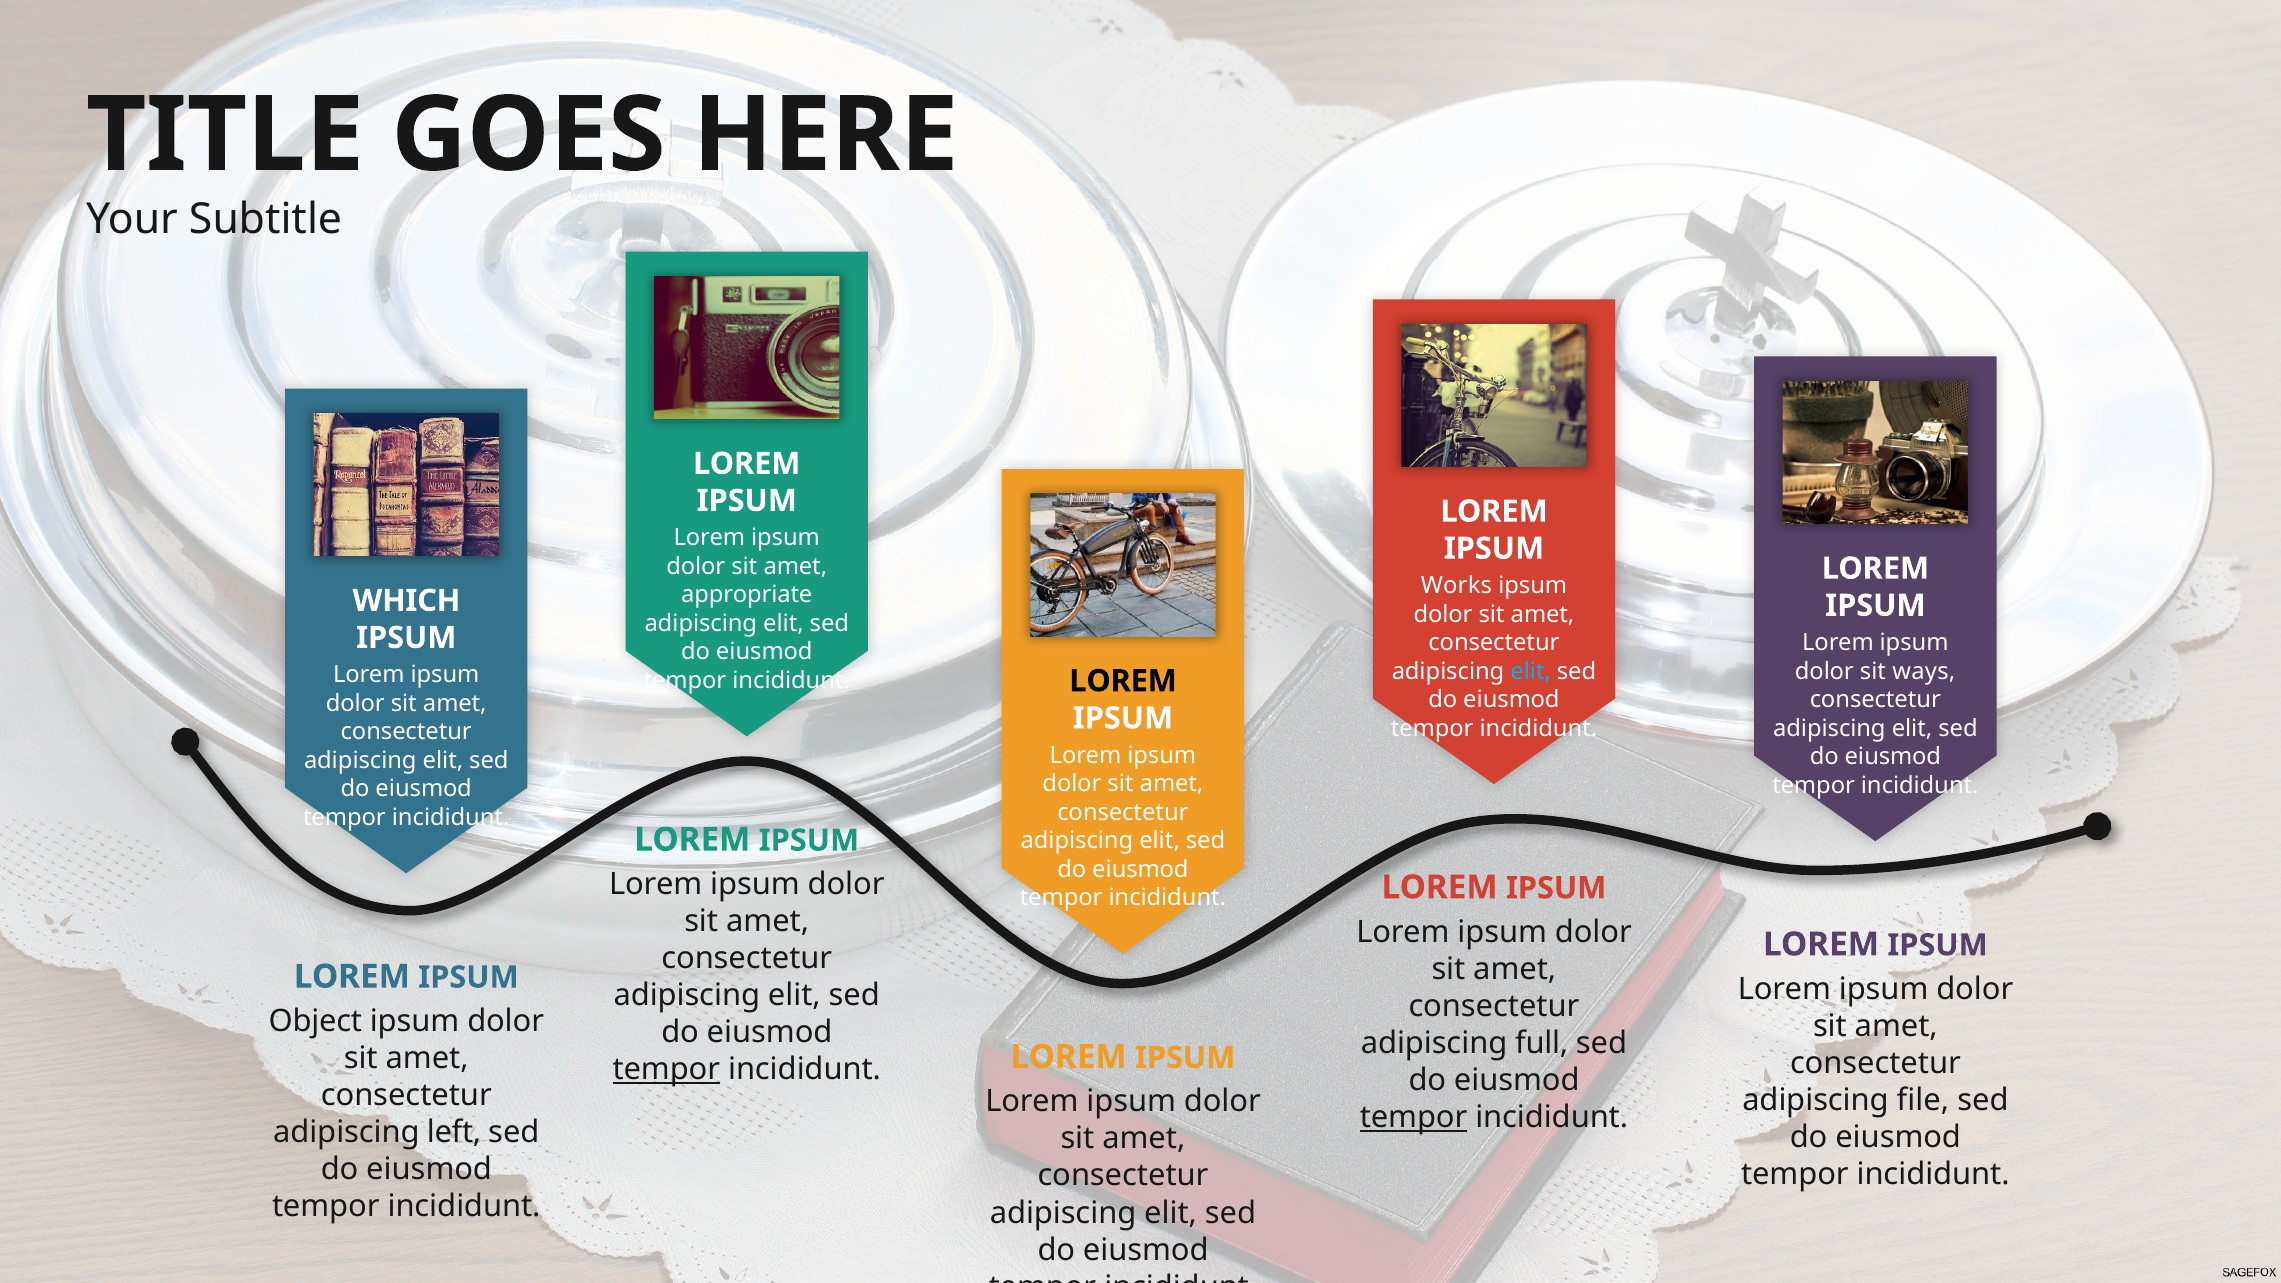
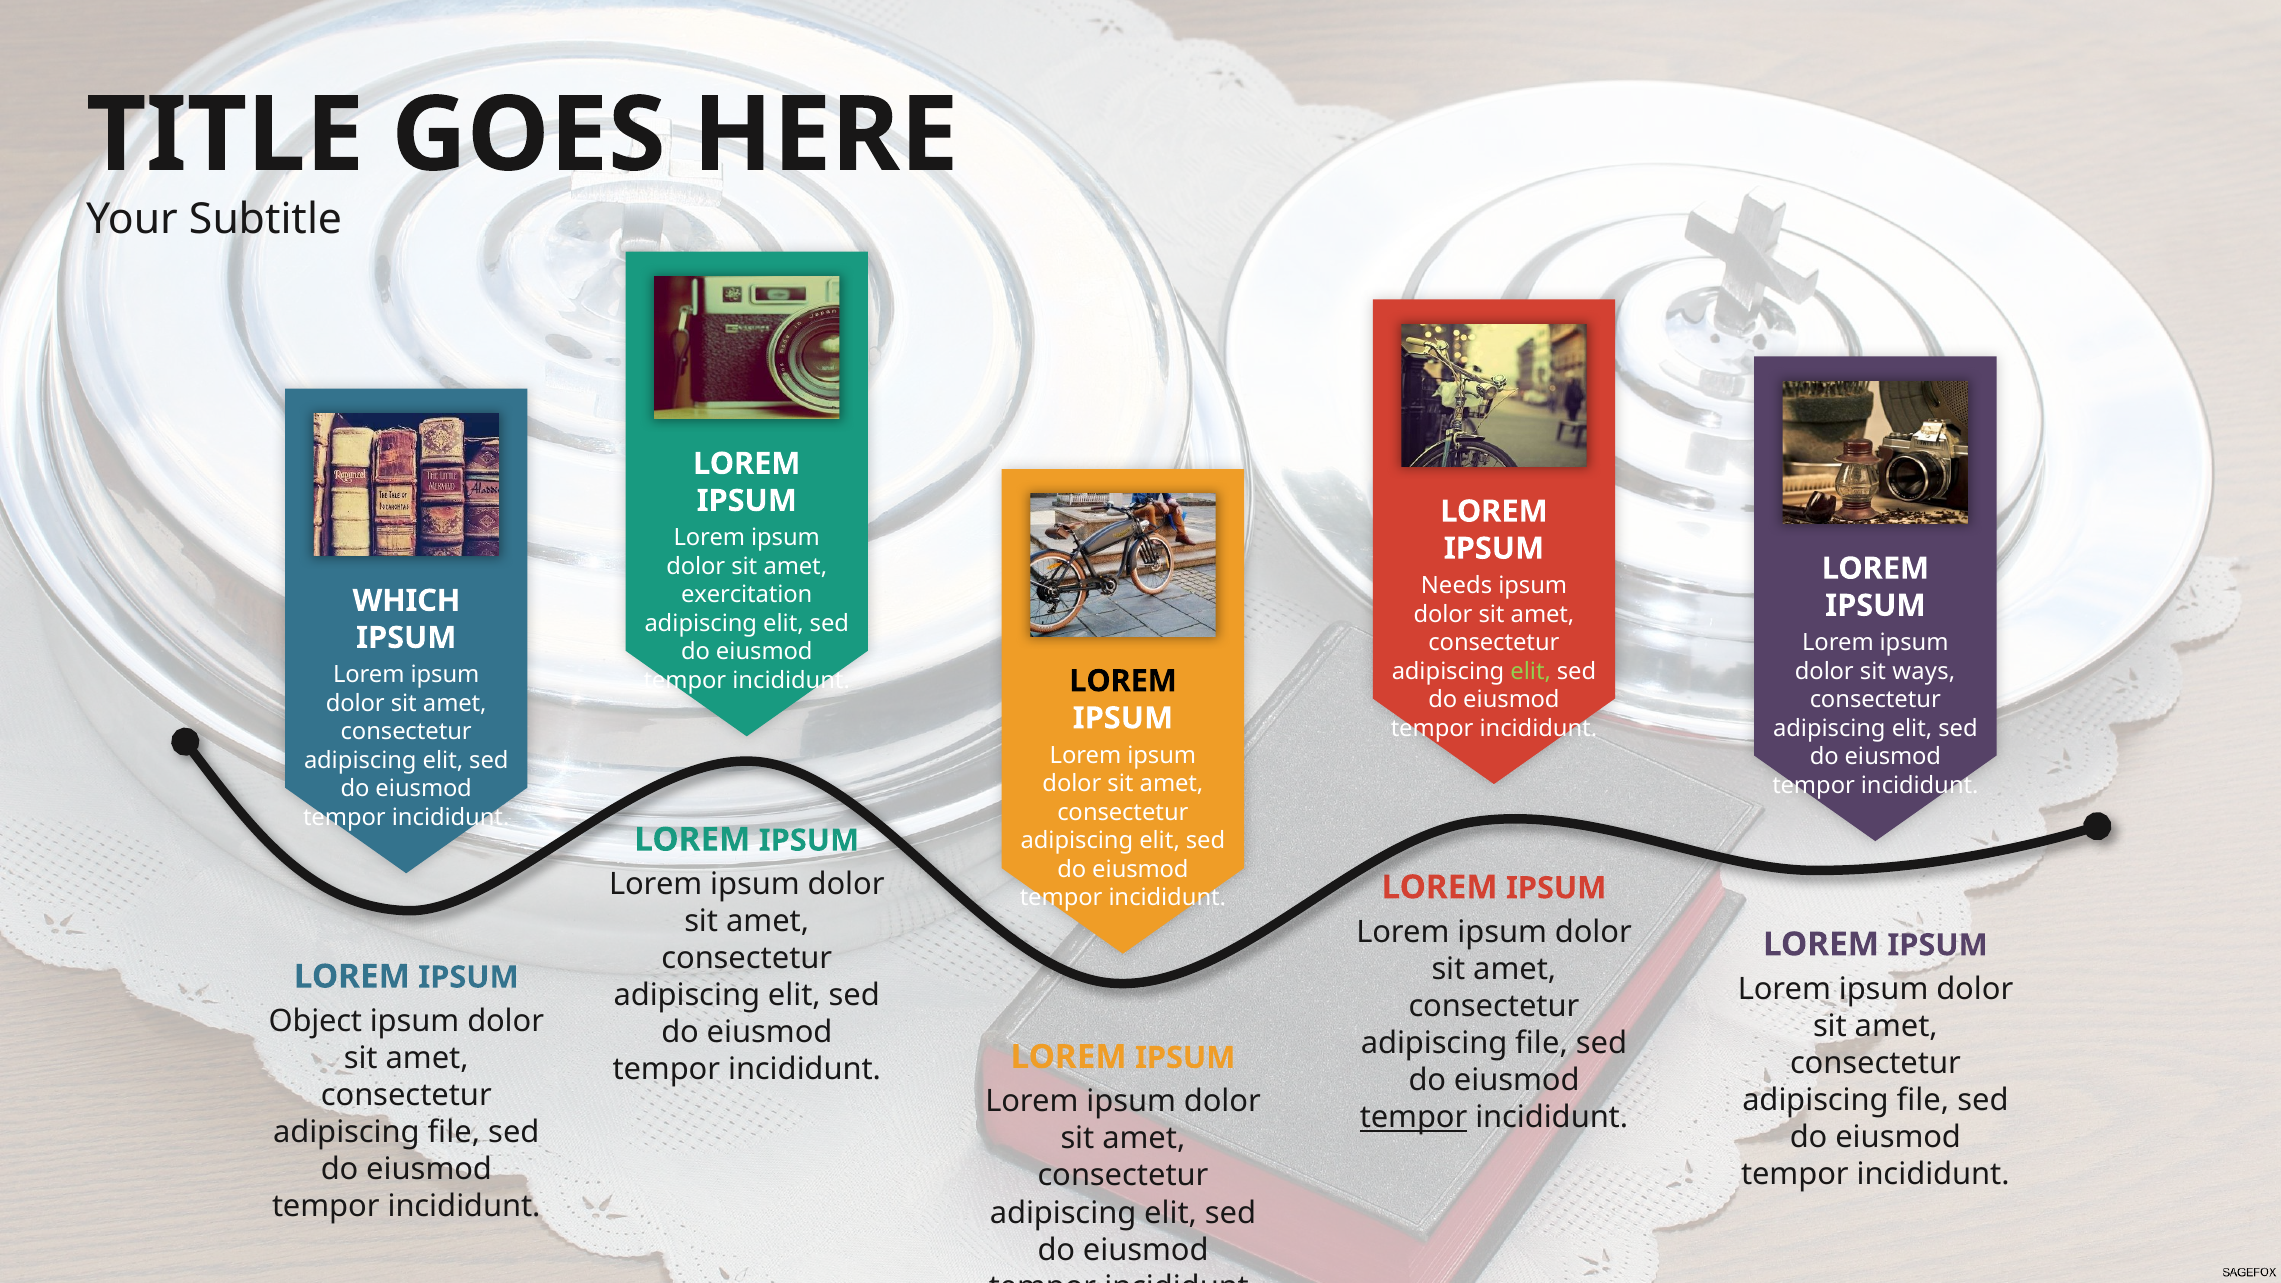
Works: Works -> Needs
appropriate: appropriate -> exercitation
elit at (1531, 671) colour: light blue -> light green
full at (1542, 1043): full -> file
tempor at (666, 1070) underline: present -> none
left at (454, 1132): left -> file
